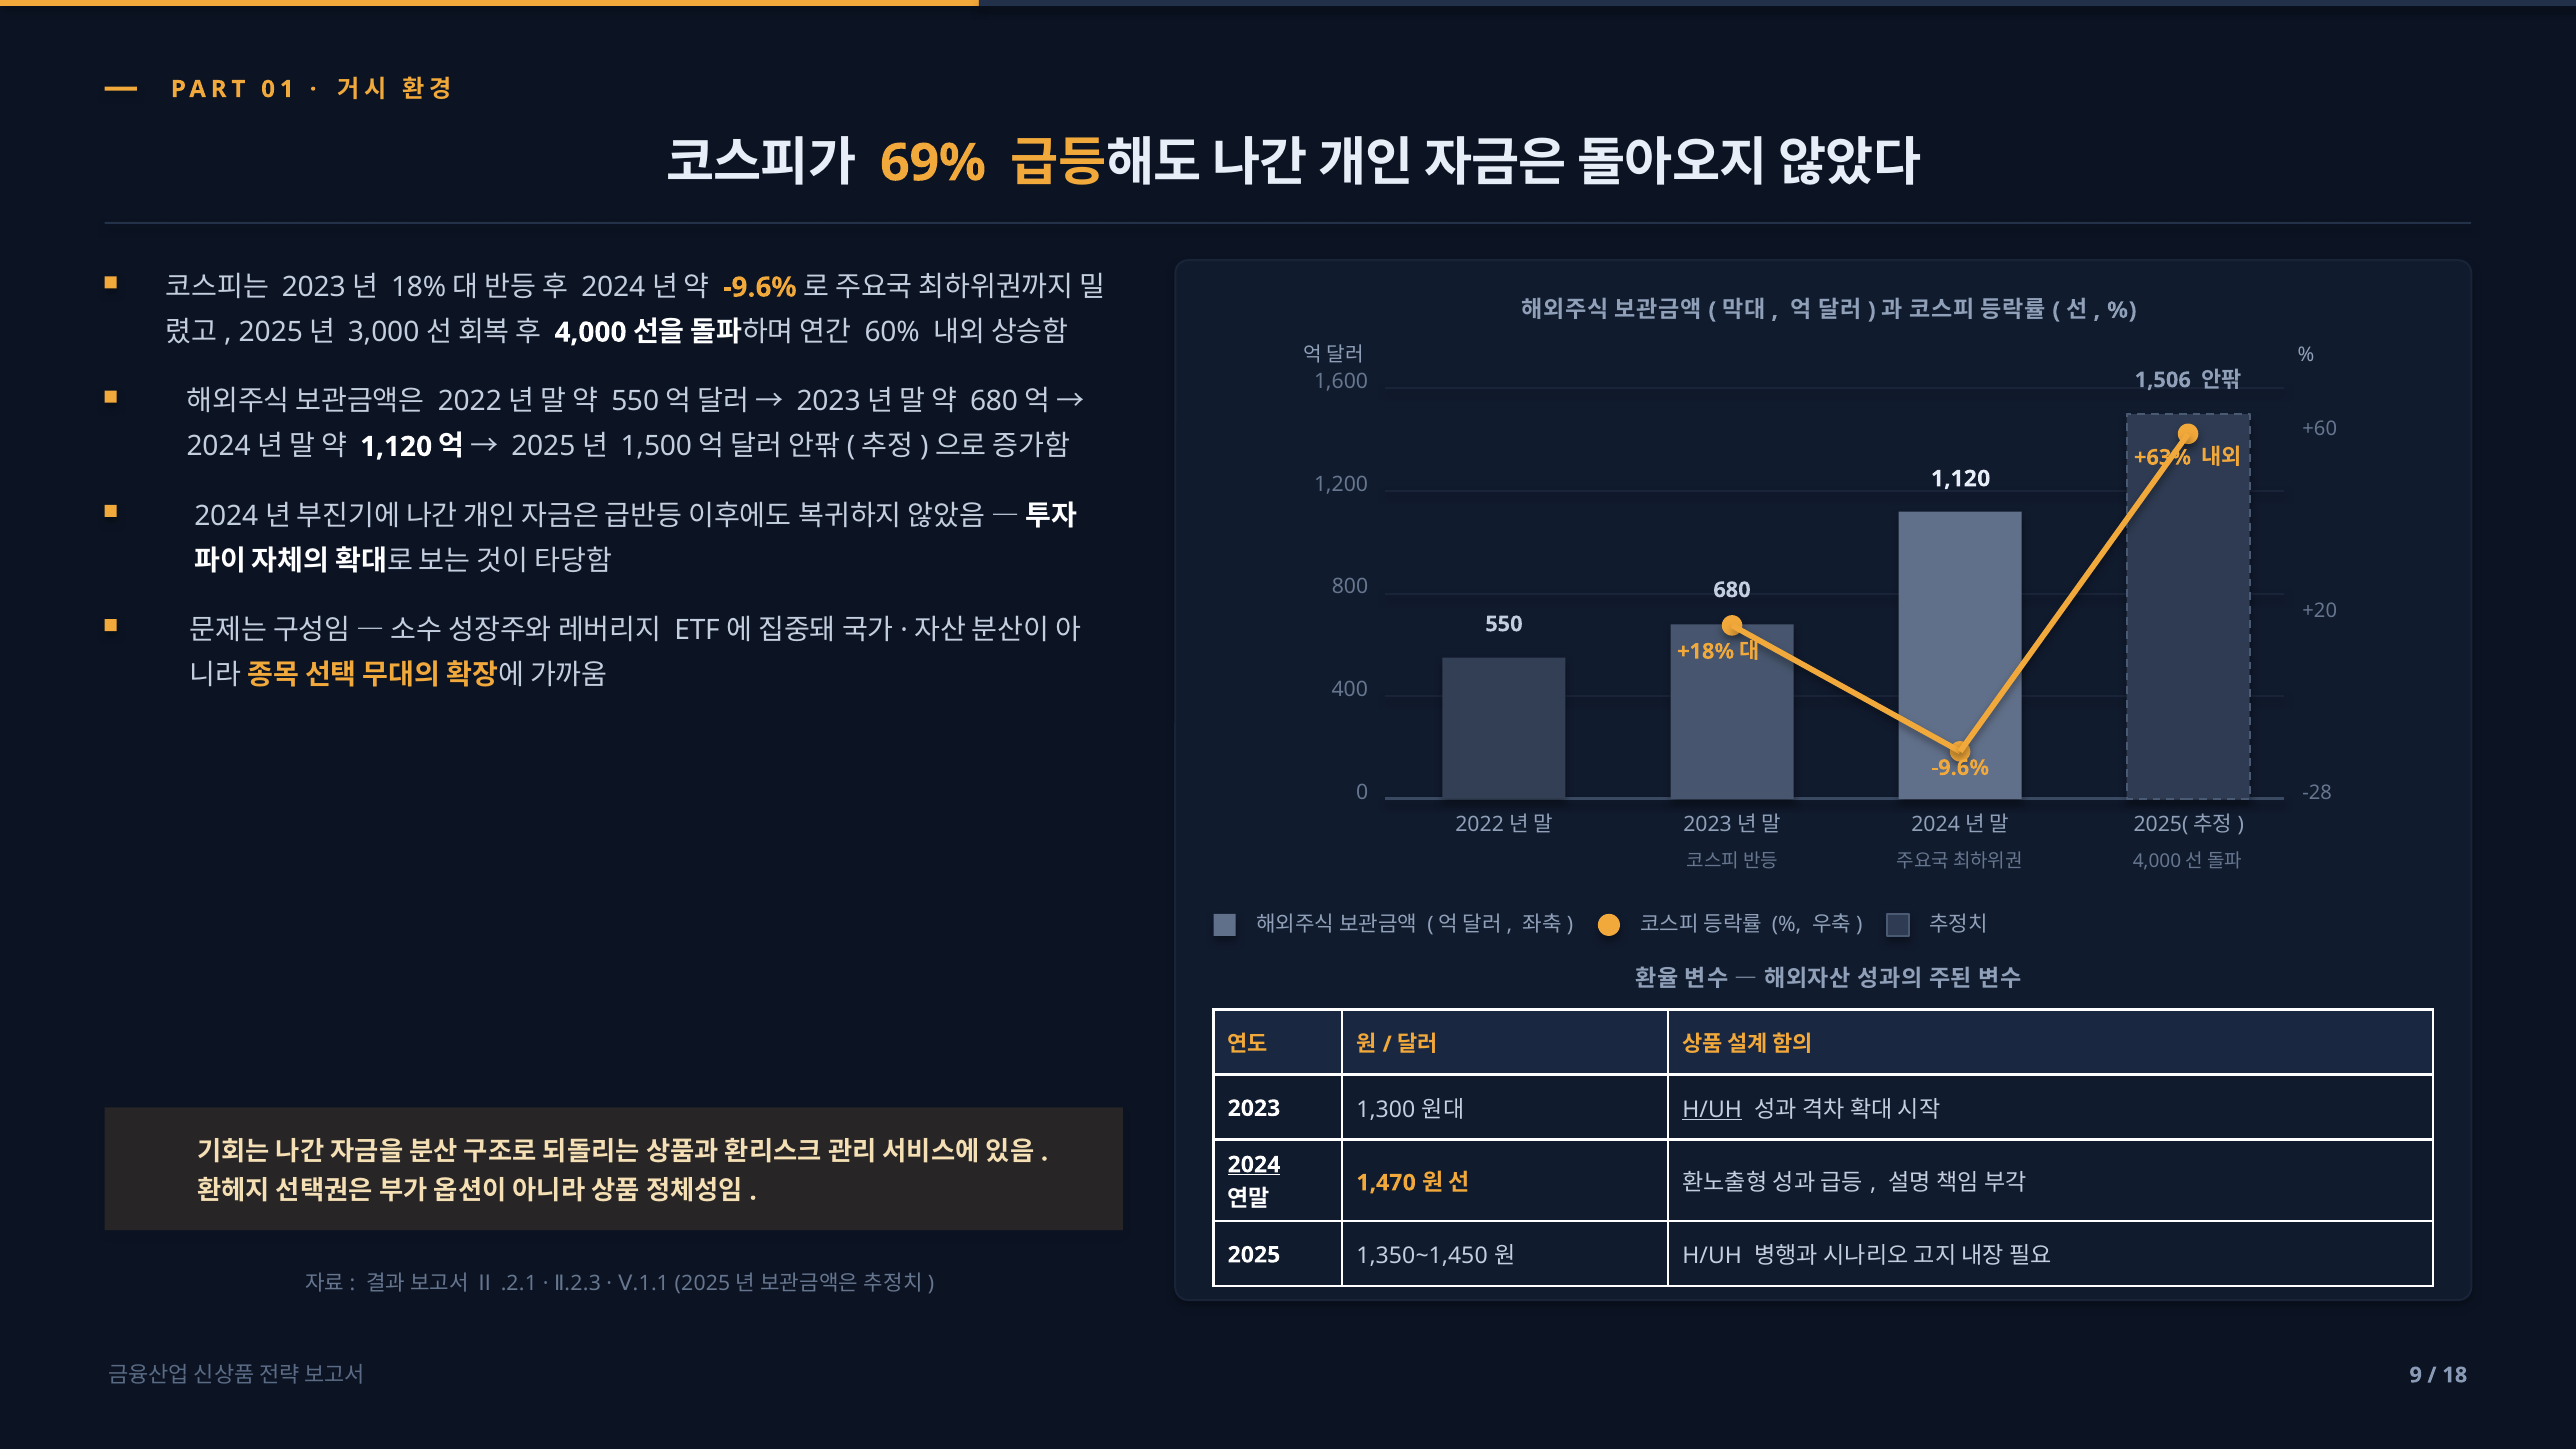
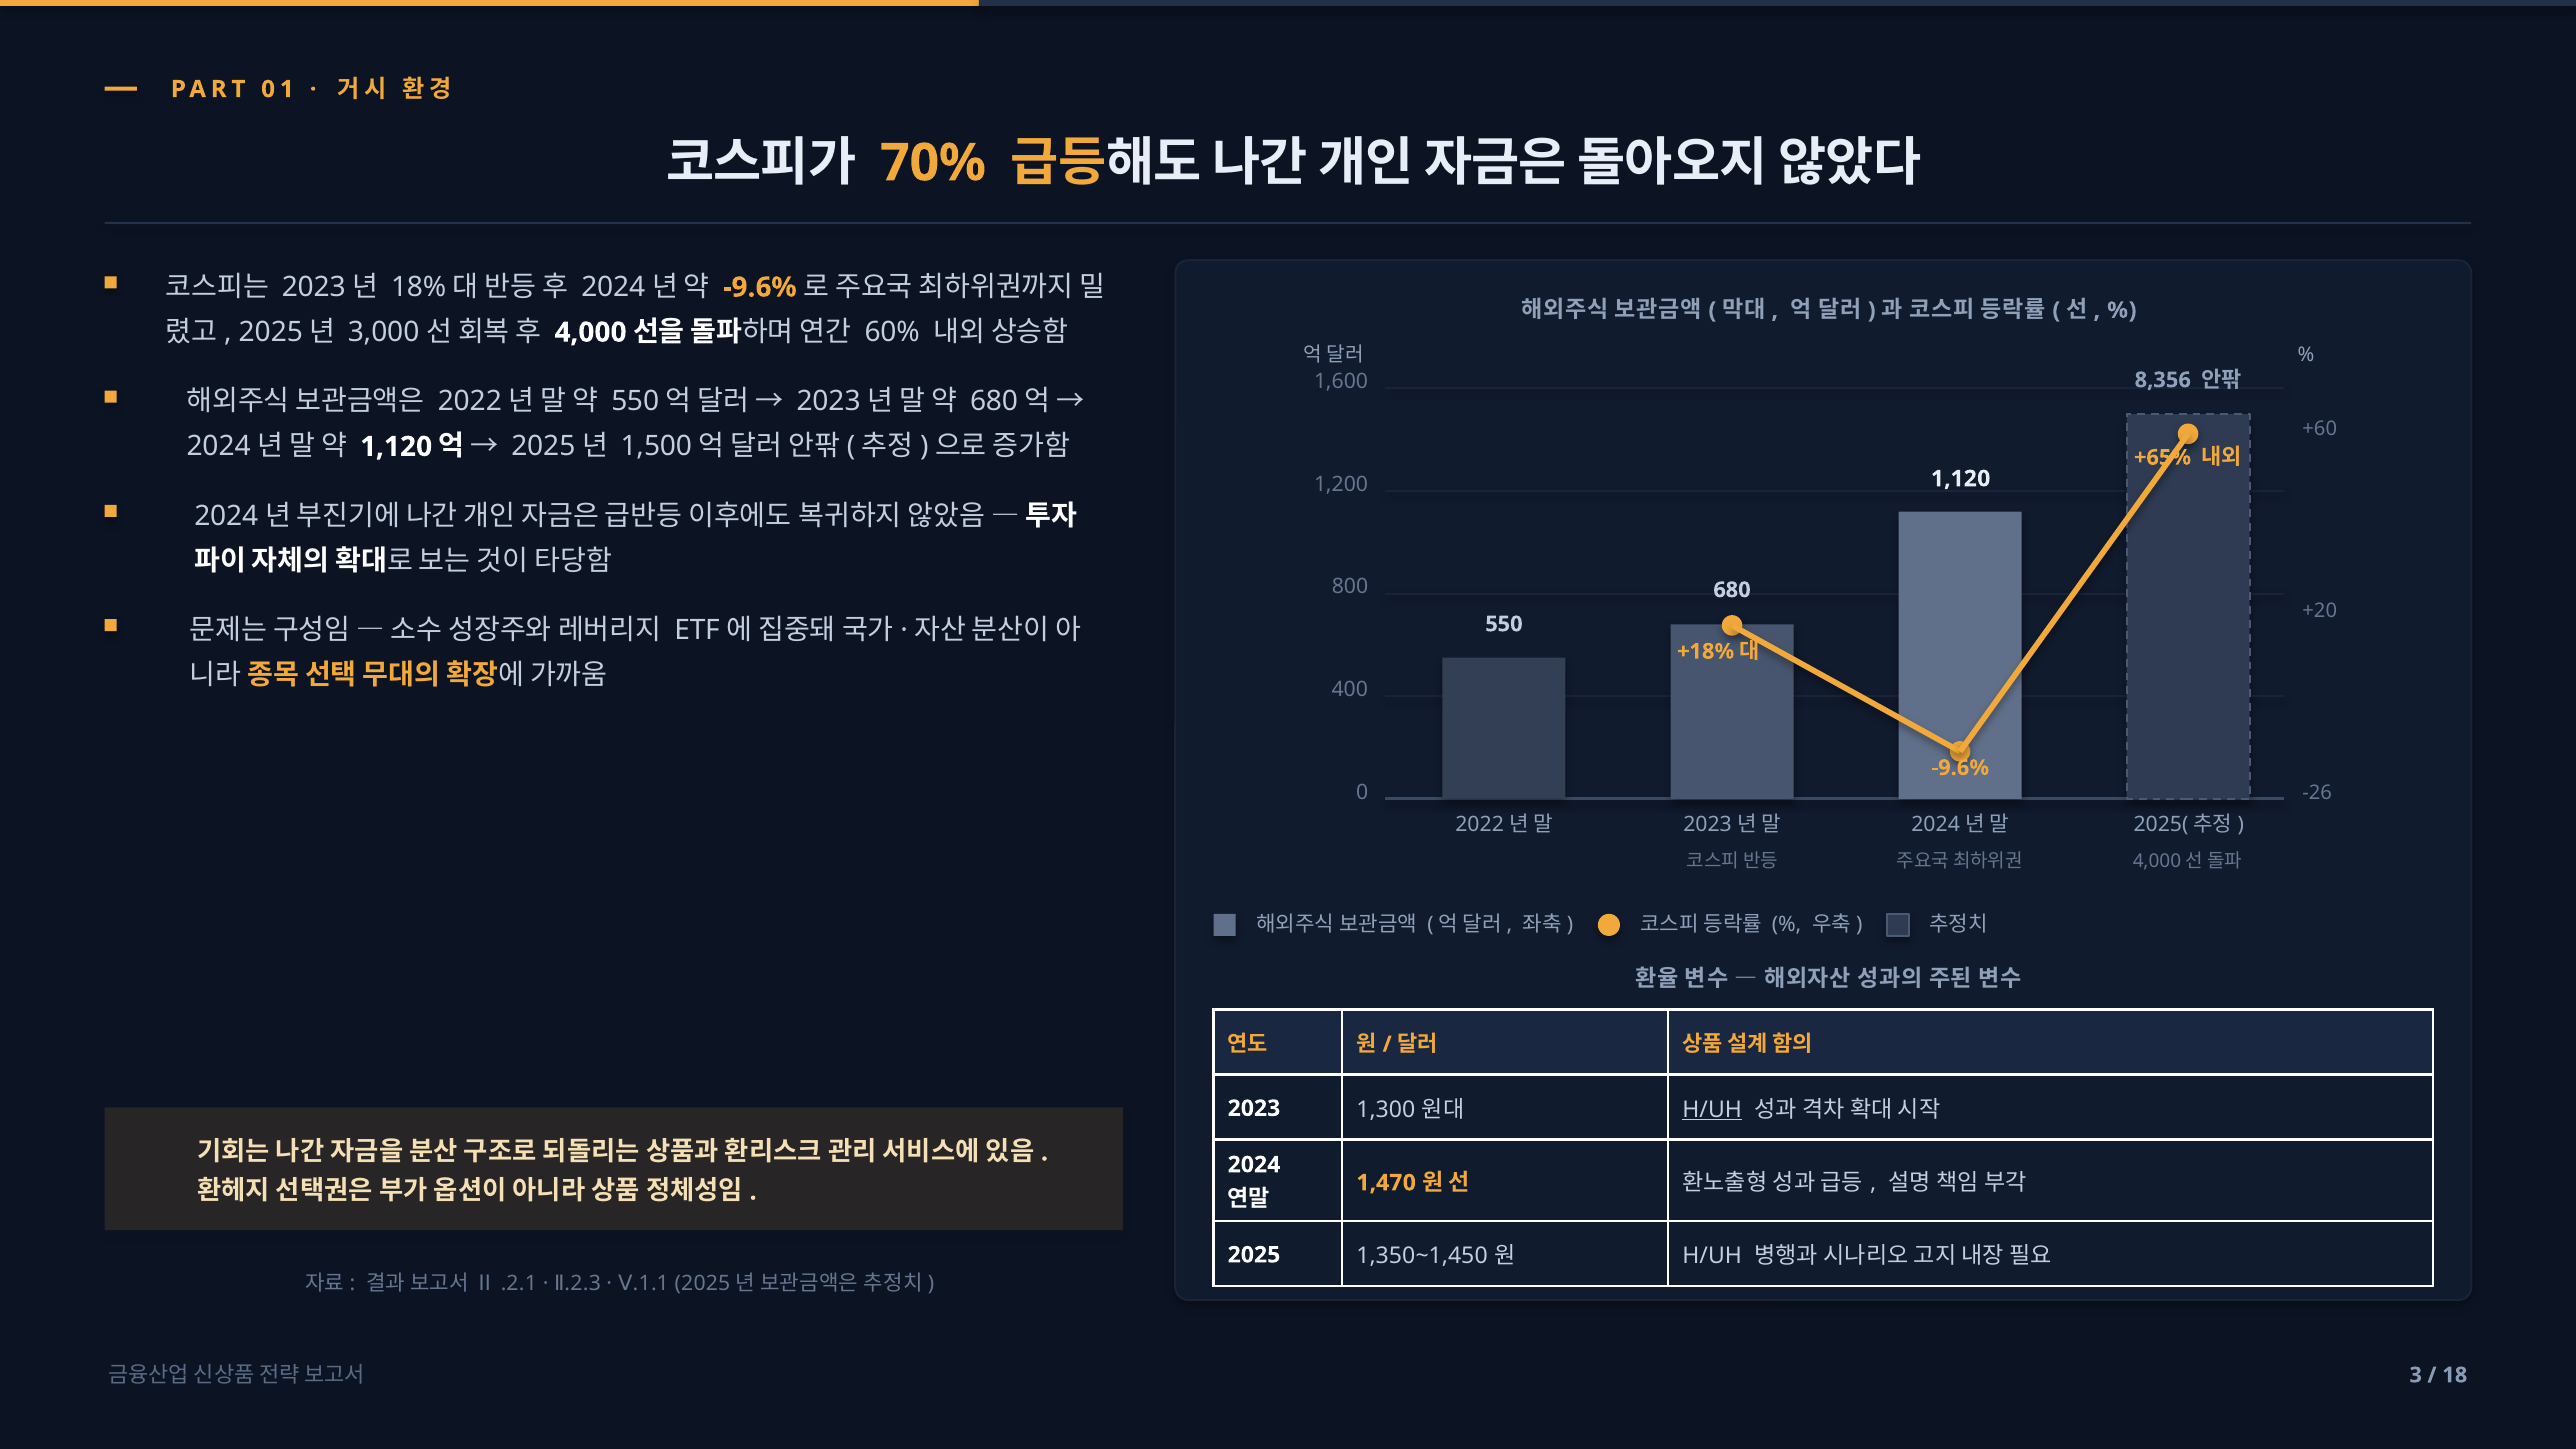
69%: 69% -> 70%
1,506: 1,506 -> 8,356
+63%: +63% -> +65%
-28: -28 -> -26
2024 underline: present -> none
9: 9 -> 3
